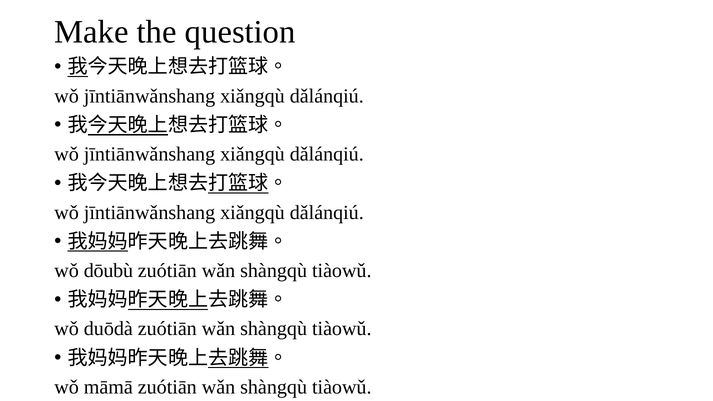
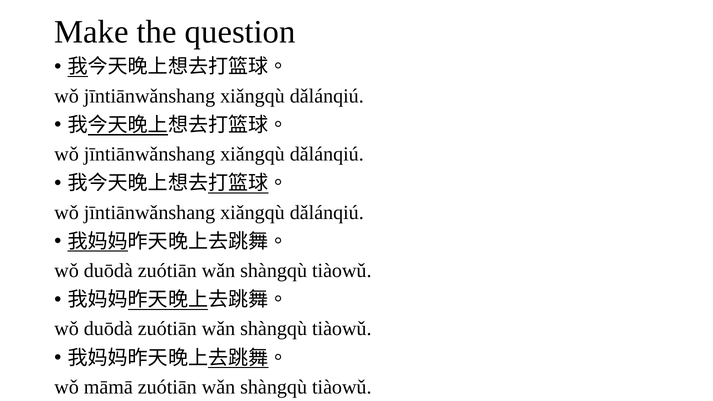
dōubù at (108, 271): dōubù -> duōdà
